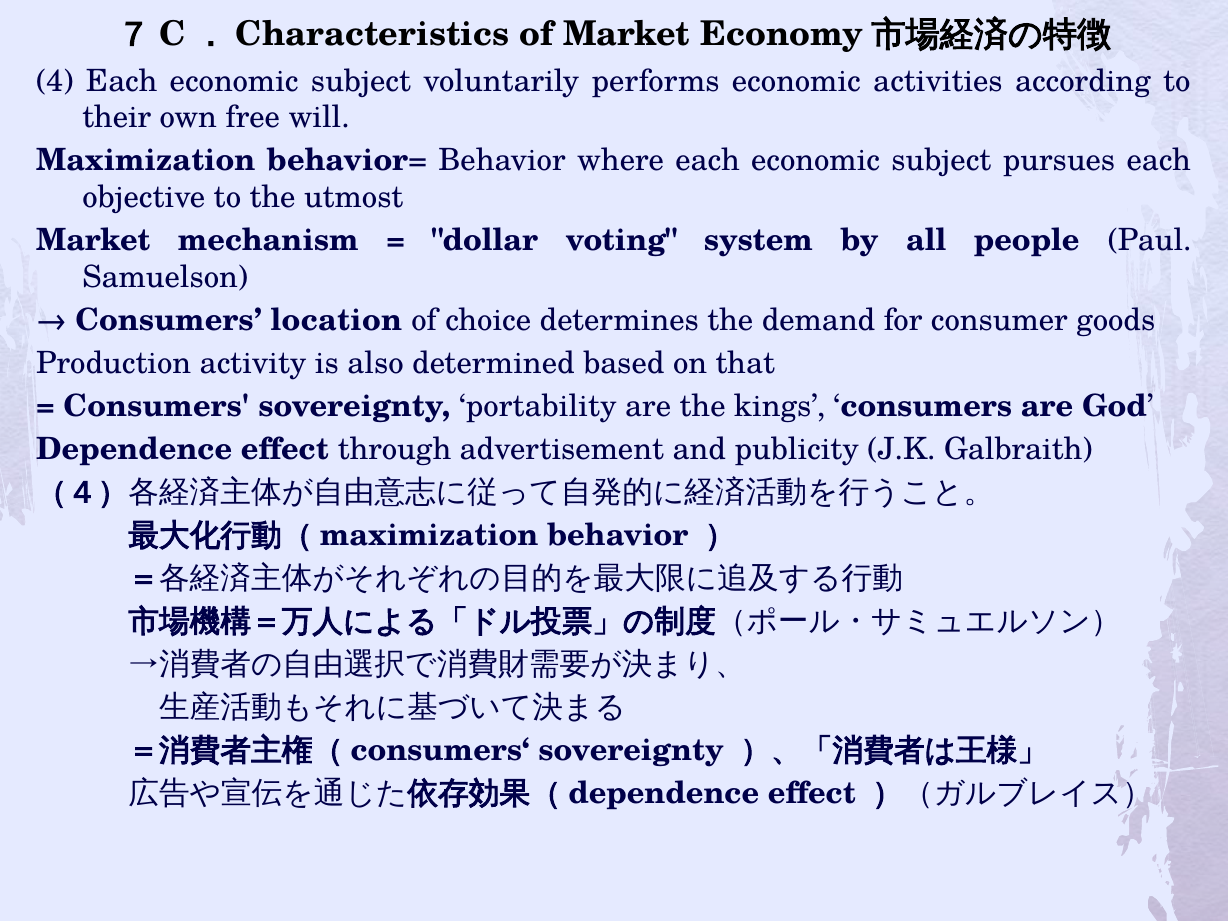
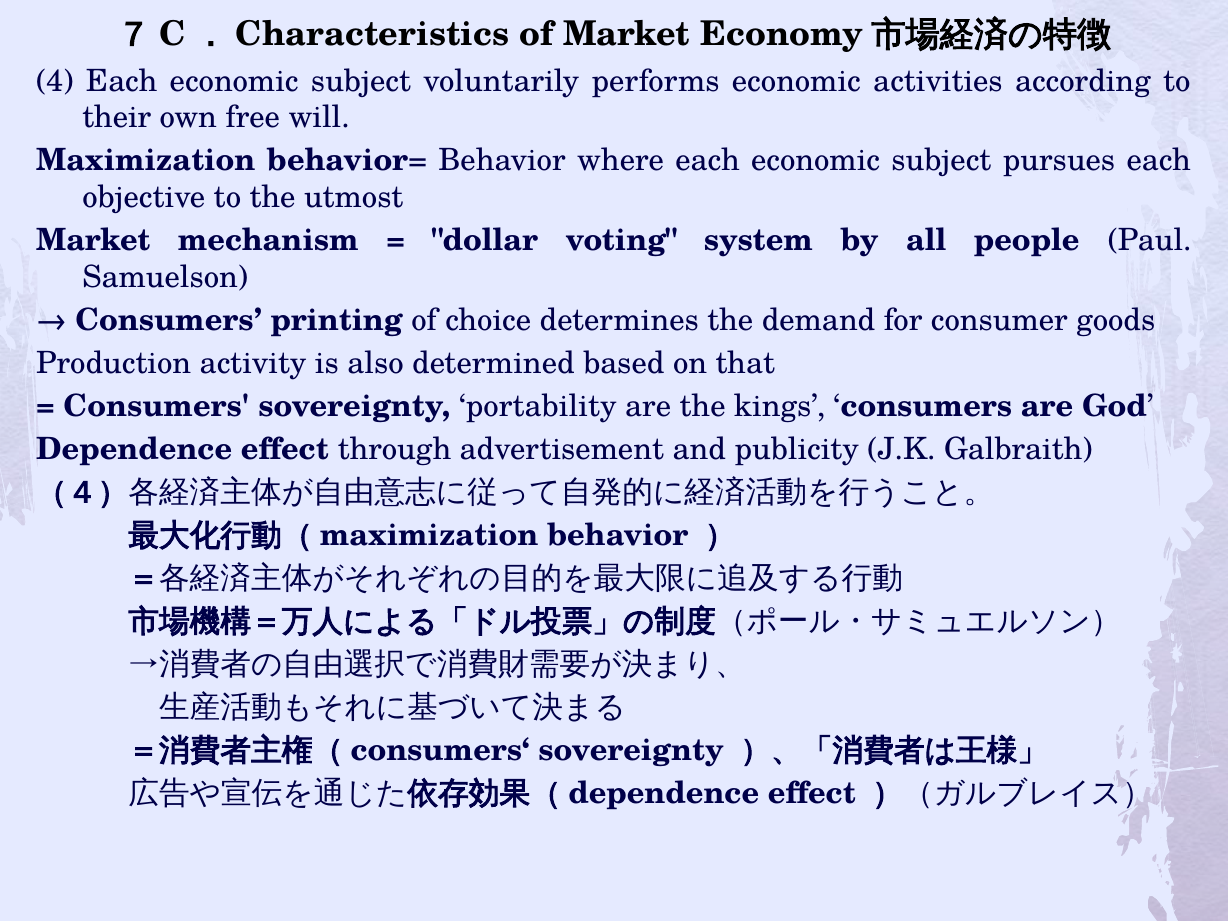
location: location -> printing
